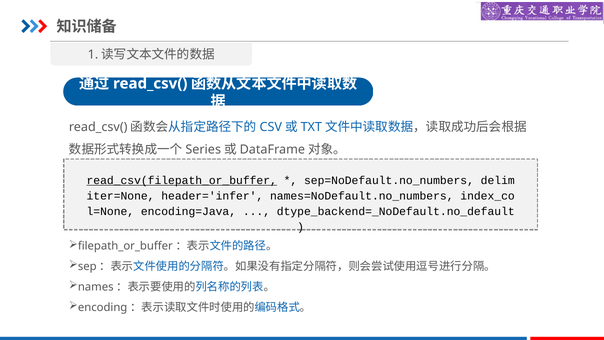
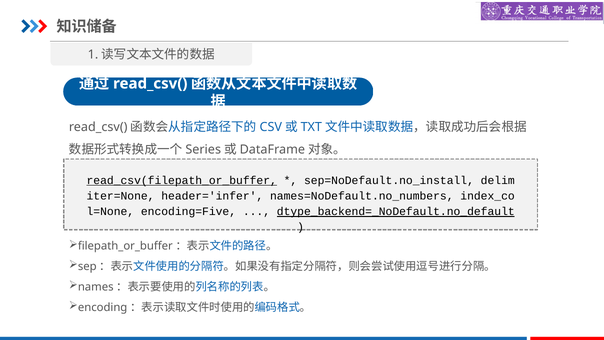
sep=NoDefault.no_numbers: sep=NoDefault.no_numbers -> sep=NoDefault.no_install
encoding=Java: encoding=Java -> encoding=Five
dtype_backend=_NoDefault.no_default underline: none -> present
